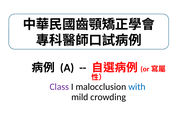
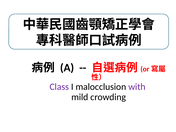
with colour: blue -> purple
